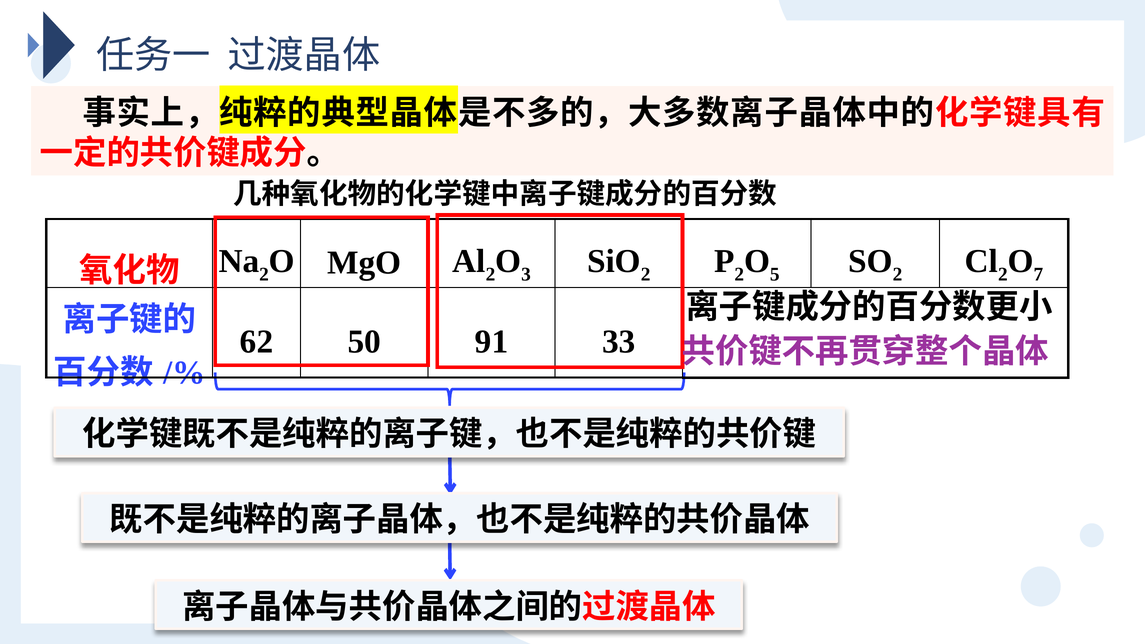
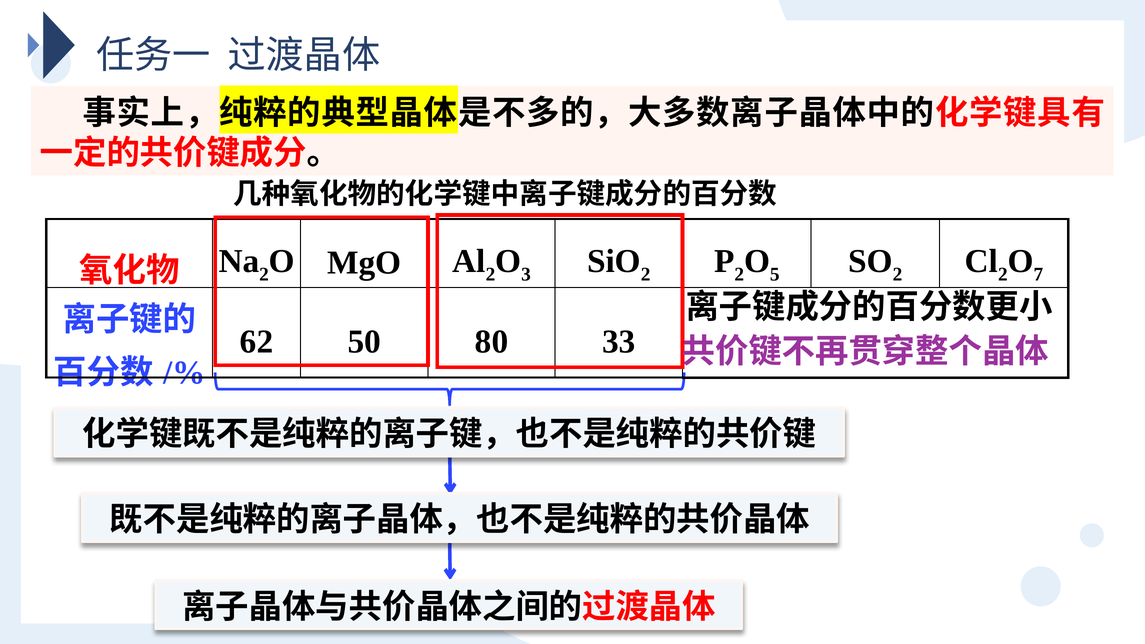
91: 91 -> 80
